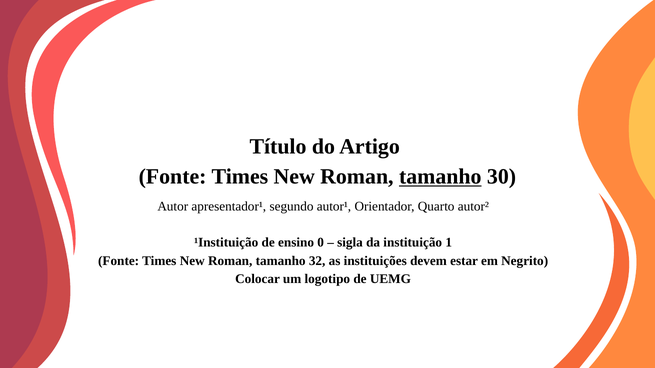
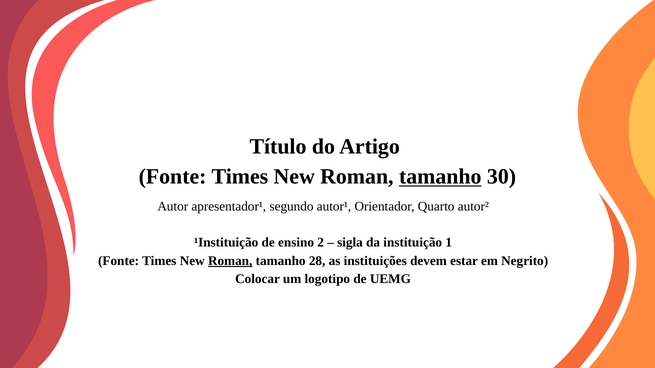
0: 0 -> 2
Roman at (230, 261) underline: none -> present
32: 32 -> 28
